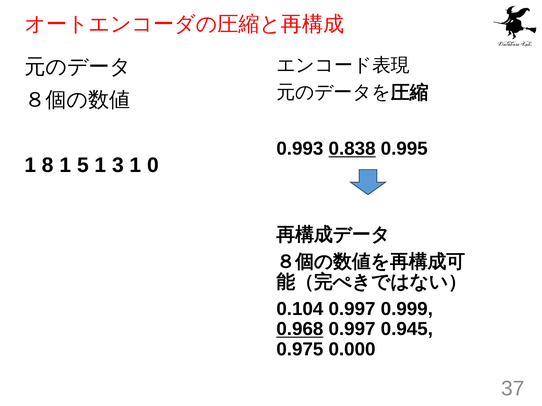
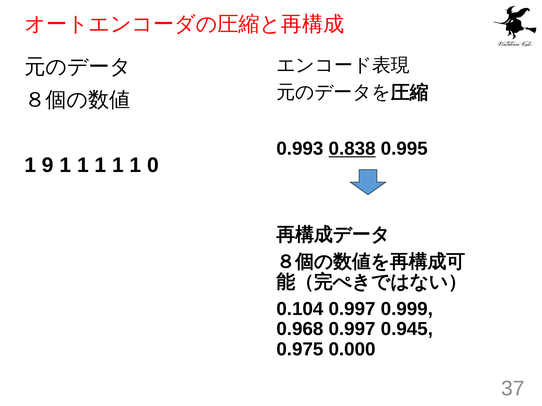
8: 8 -> 9
5 at (83, 166): 5 -> 1
3 at (118, 166): 3 -> 1
0.968 underline: present -> none
